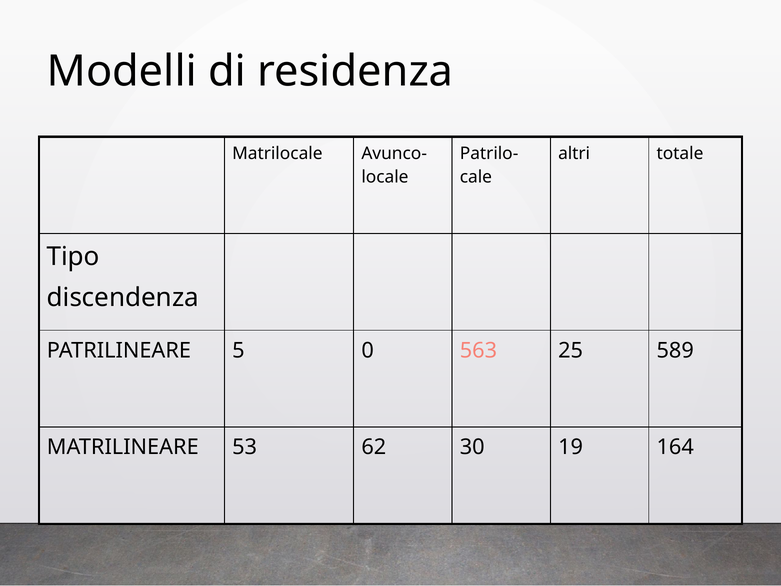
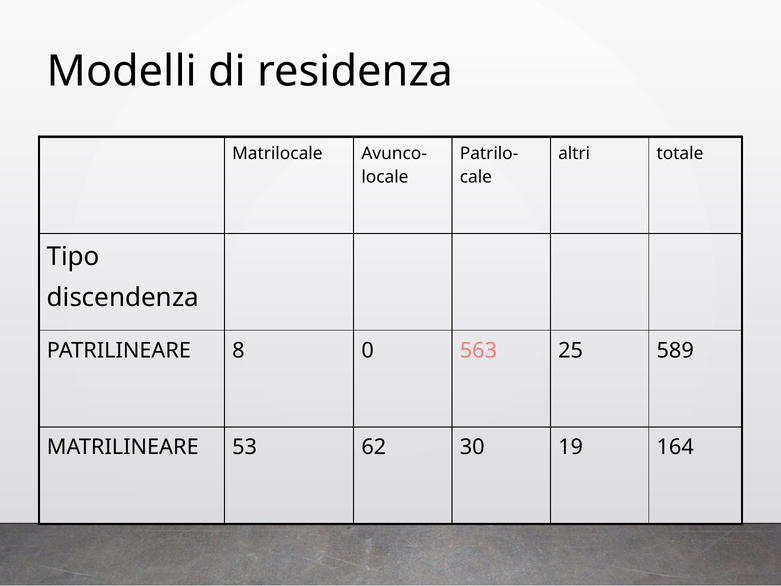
5: 5 -> 8
